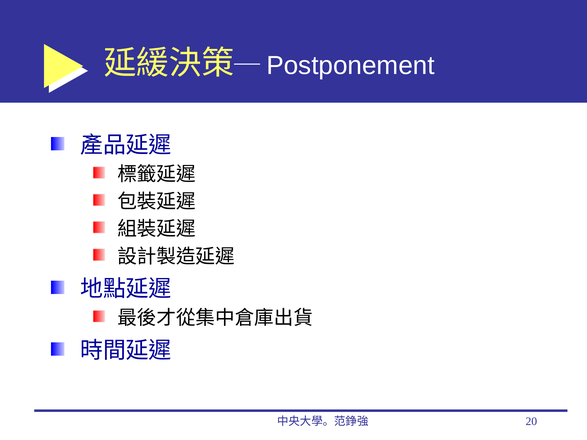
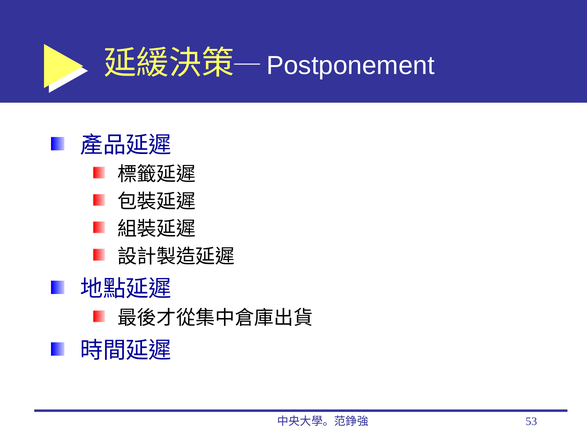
20: 20 -> 53
